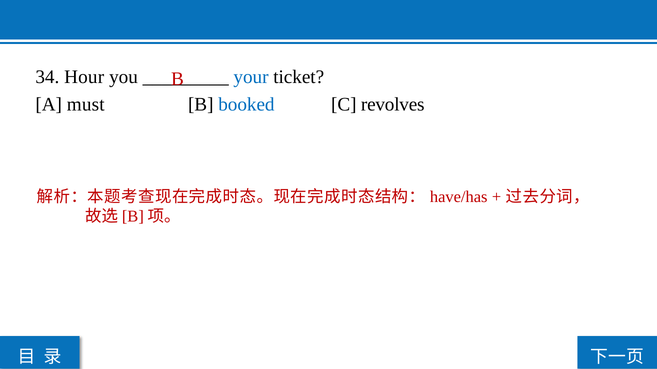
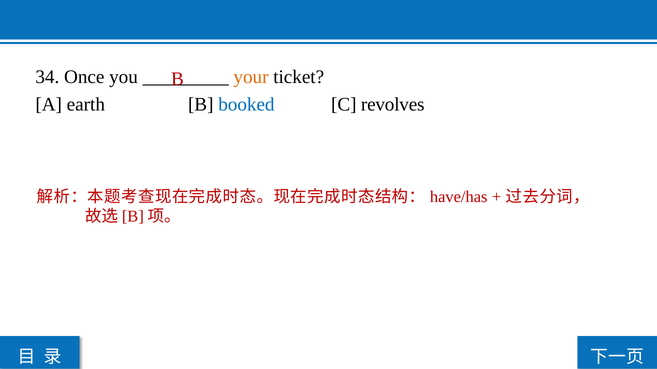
Hour: Hour -> Once
your colour: blue -> orange
must: must -> earth
